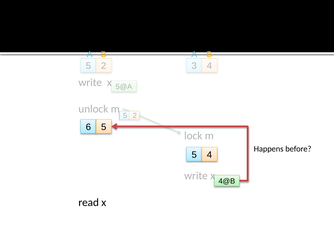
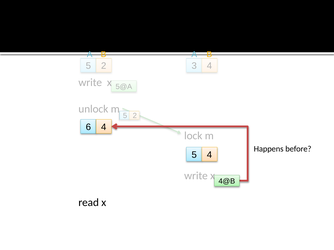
6 5: 5 -> 4
